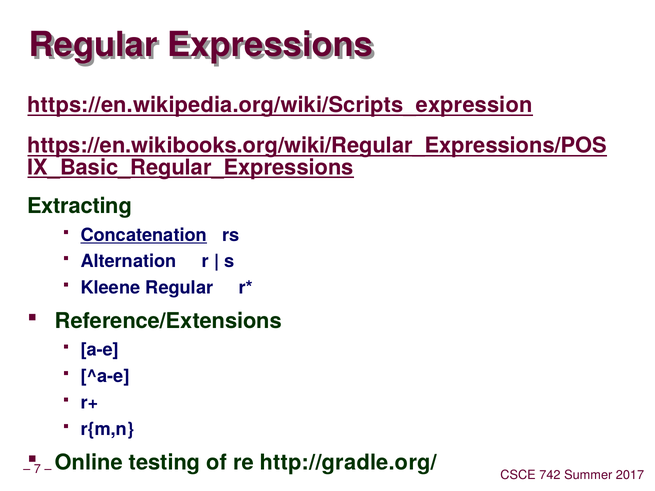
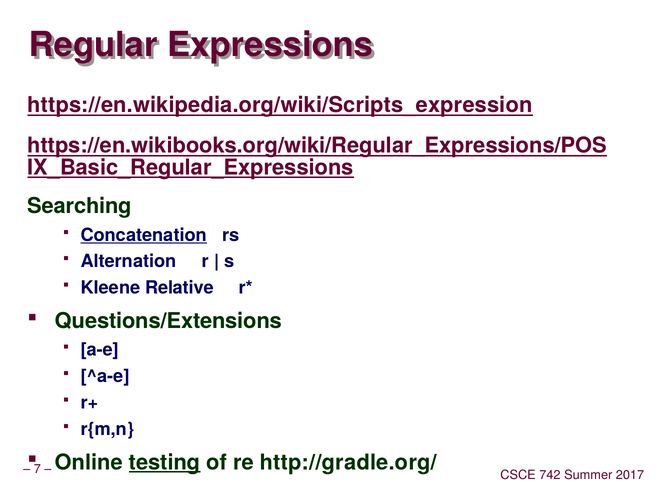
Extracting: Extracting -> Searching
Kleene Regular: Regular -> Relative
Reference/Extensions: Reference/Extensions -> Questions/Extensions
testing underline: none -> present
